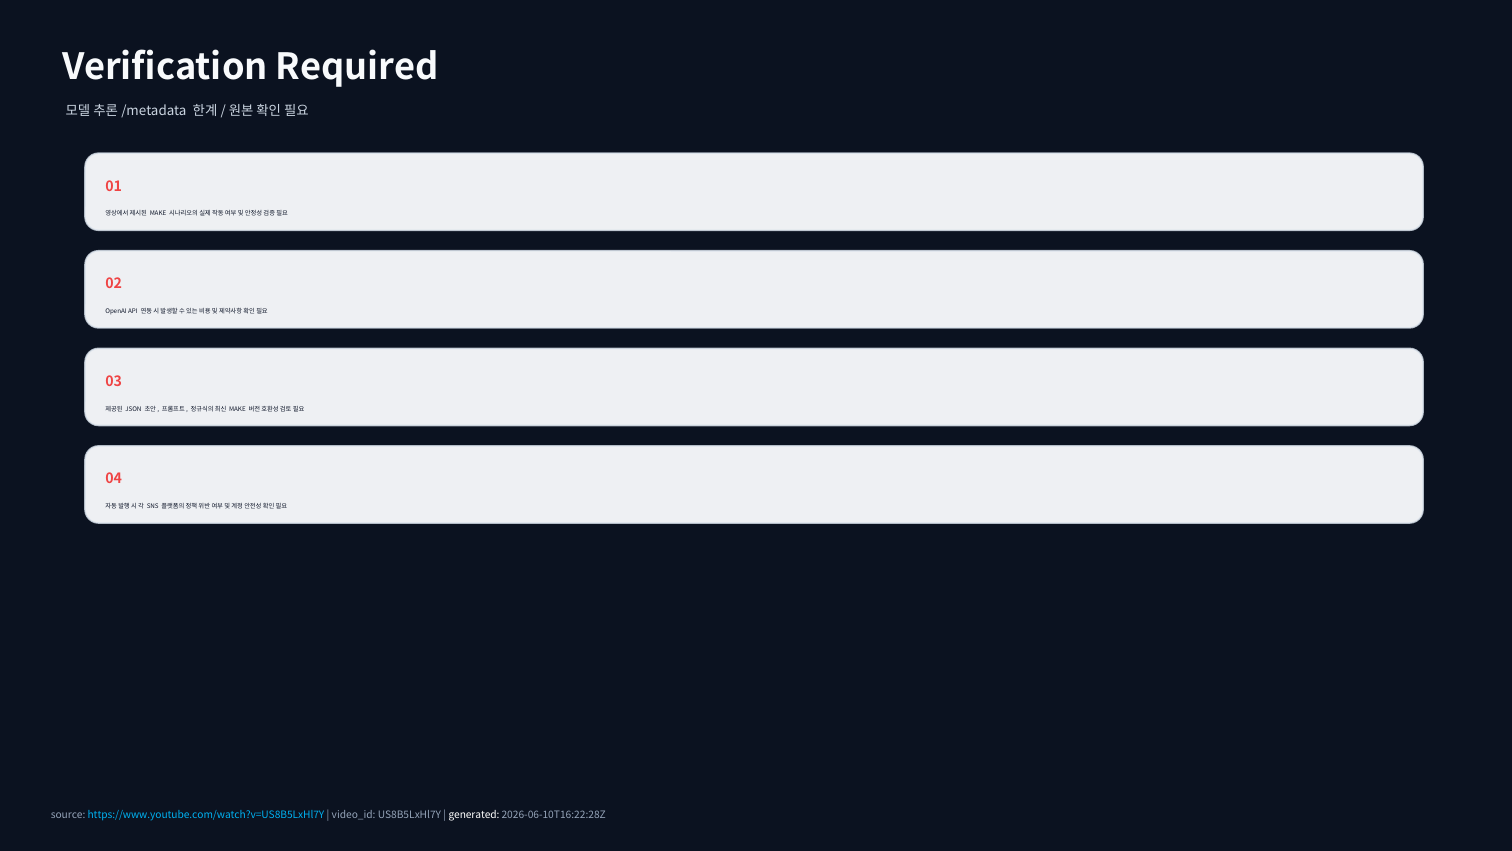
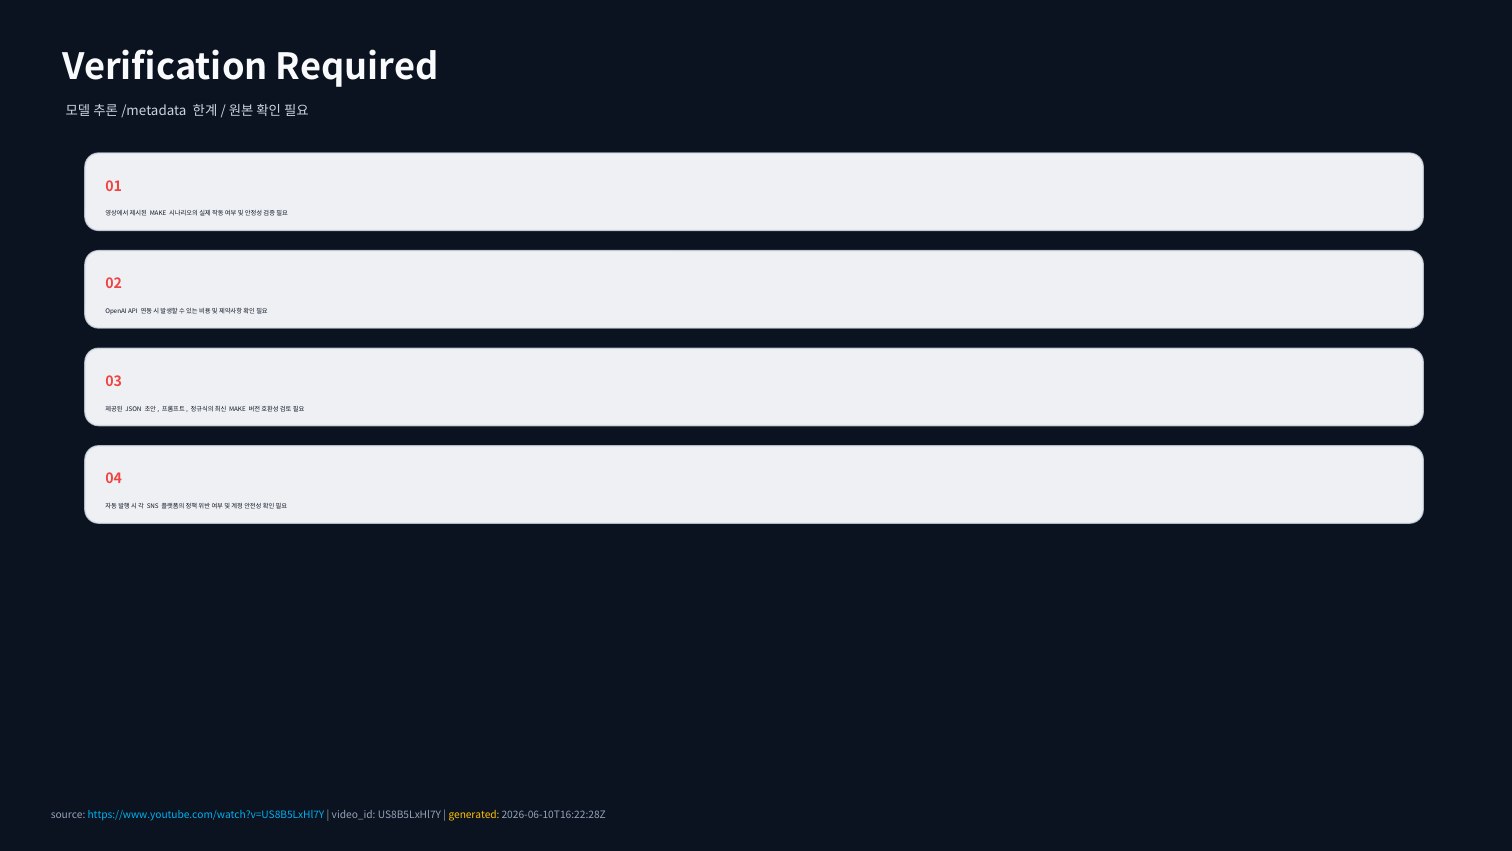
generated colour: white -> yellow
